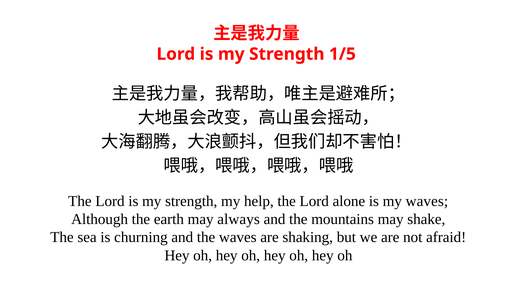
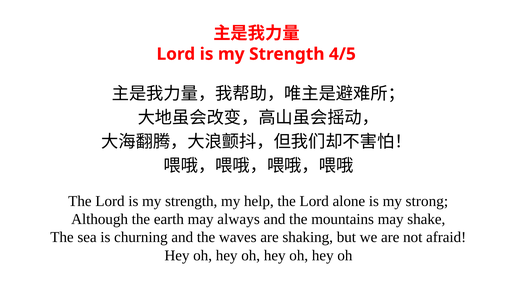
1/5: 1/5 -> 4/5
my waves: waves -> strong
